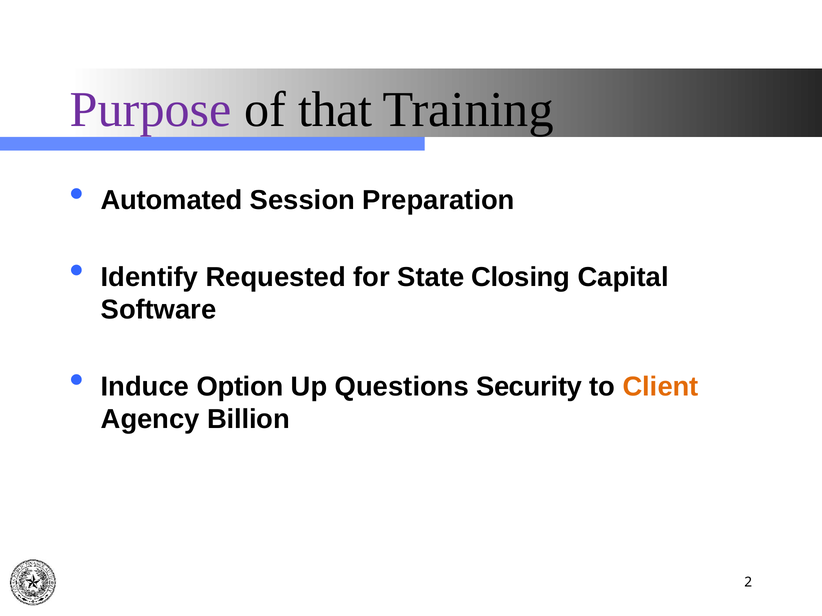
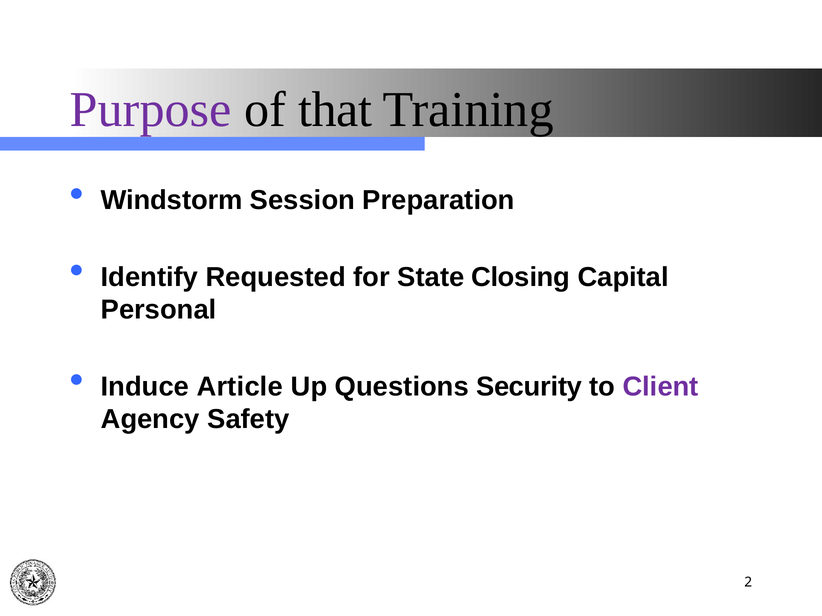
Automated: Automated -> Windstorm
Software: Software -> Personal
Option: Option -> Article
Client colour: orange -> purple
Billion: Billion -> Safety
